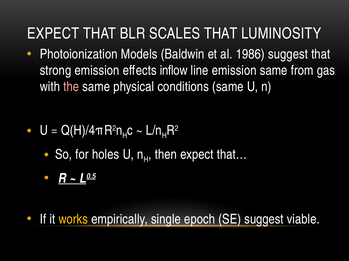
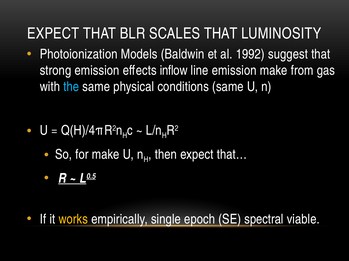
1986: 1986 -> 1992
emission same: same -> make
the colour: pink -> light blue
for holes: holes -> make
SE suggest: suggest -> spectral
